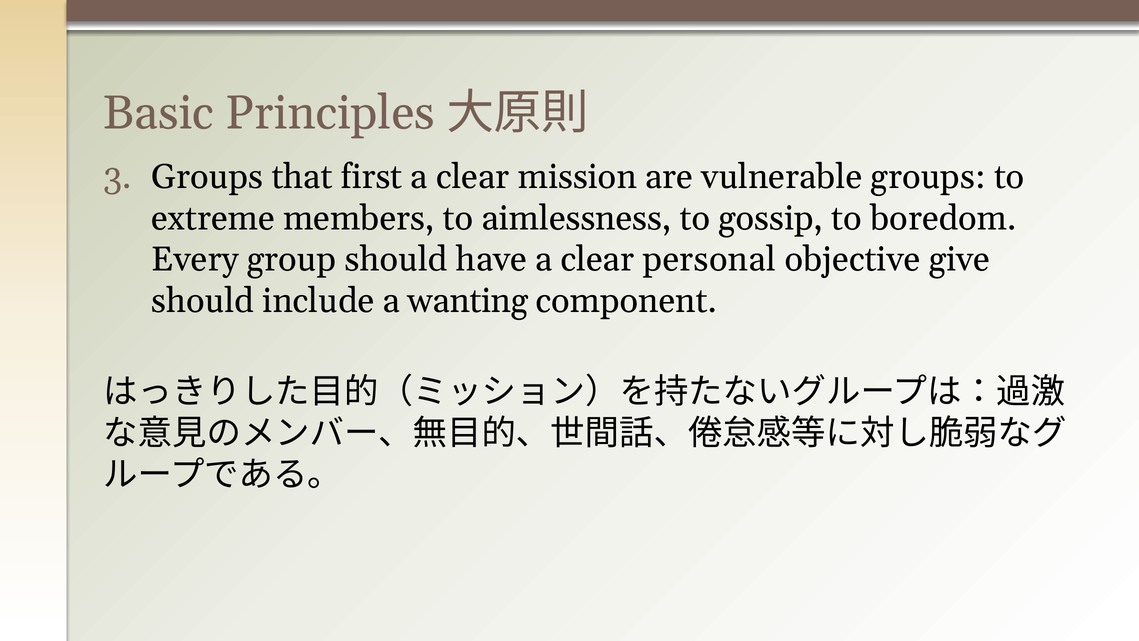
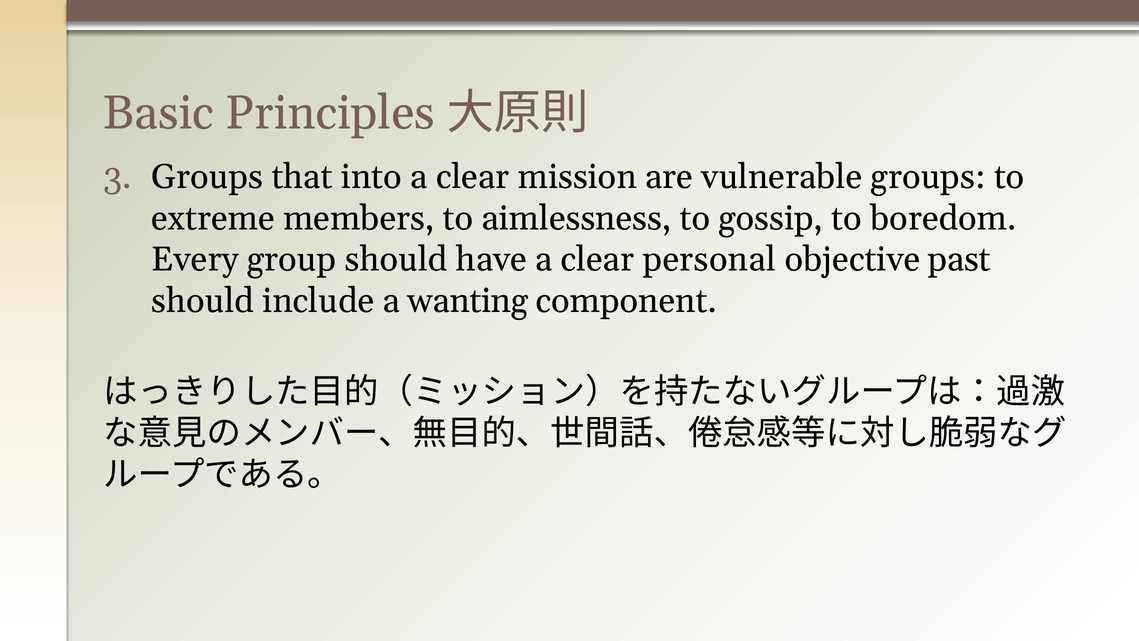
first: first -> into
give: give -> past
